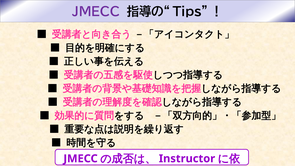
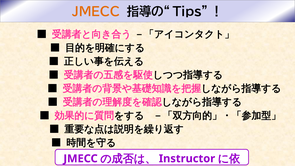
JMECC at (96, 12) colour: purple -> orange
